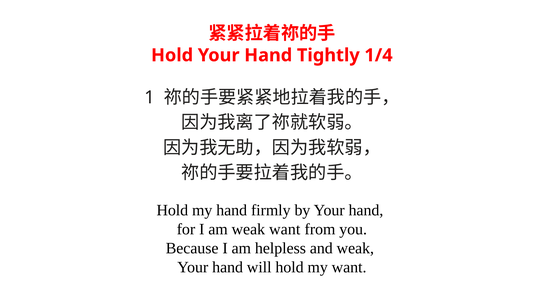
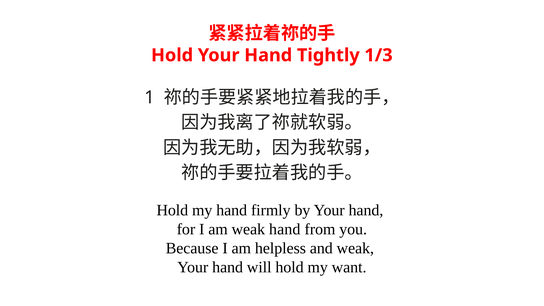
1/4: 1/4 -> 1/3
weak want: want -> hand
